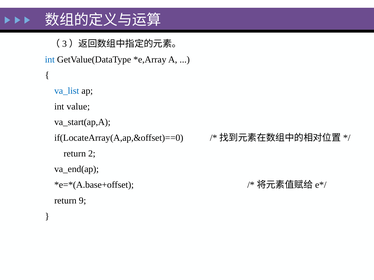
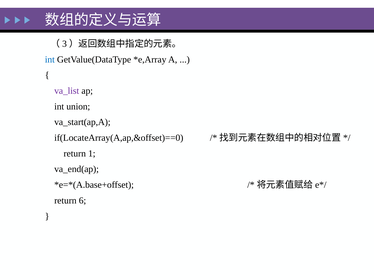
va_list colour: blue -> purple
value: value -> union
2: 2 -> 1
9: 9 -> 6
